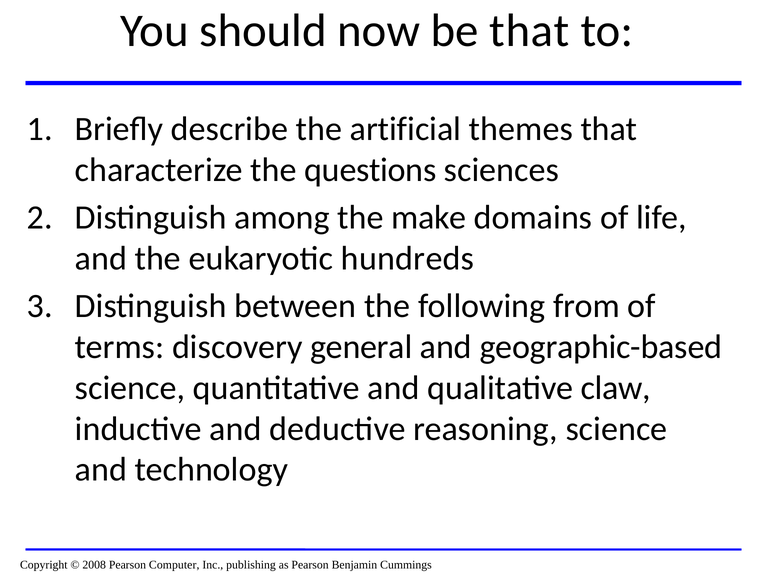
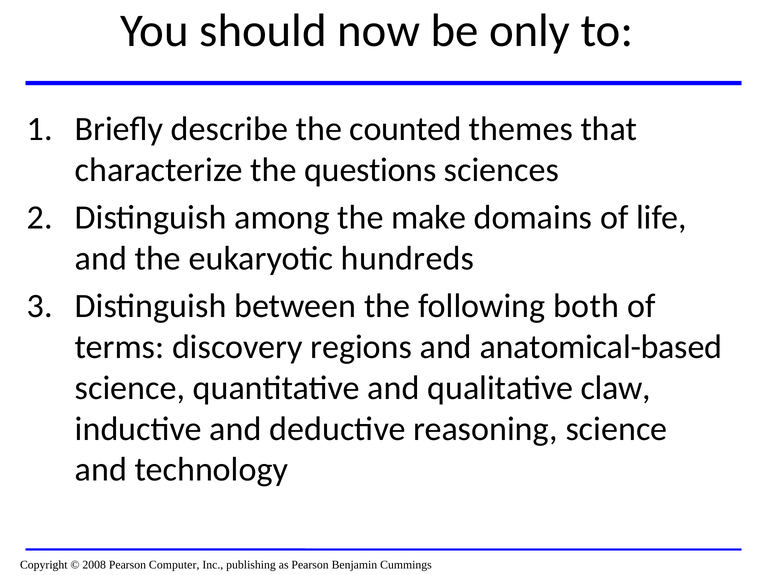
be that: that -> only
artificial: artificial -> counted
from: from -> both
general: general -> regions
geographic-based: geographic-based -> anatomical-based
